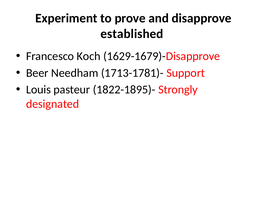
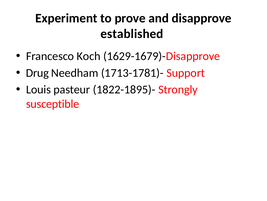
Beer: Beer -> Drug
designated: designated -> susceptible
